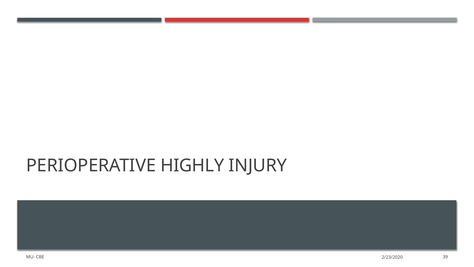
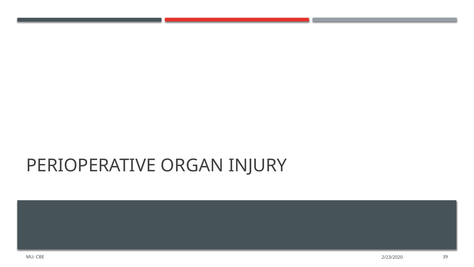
HIGHLY: HIGHLY -> ORGAN
